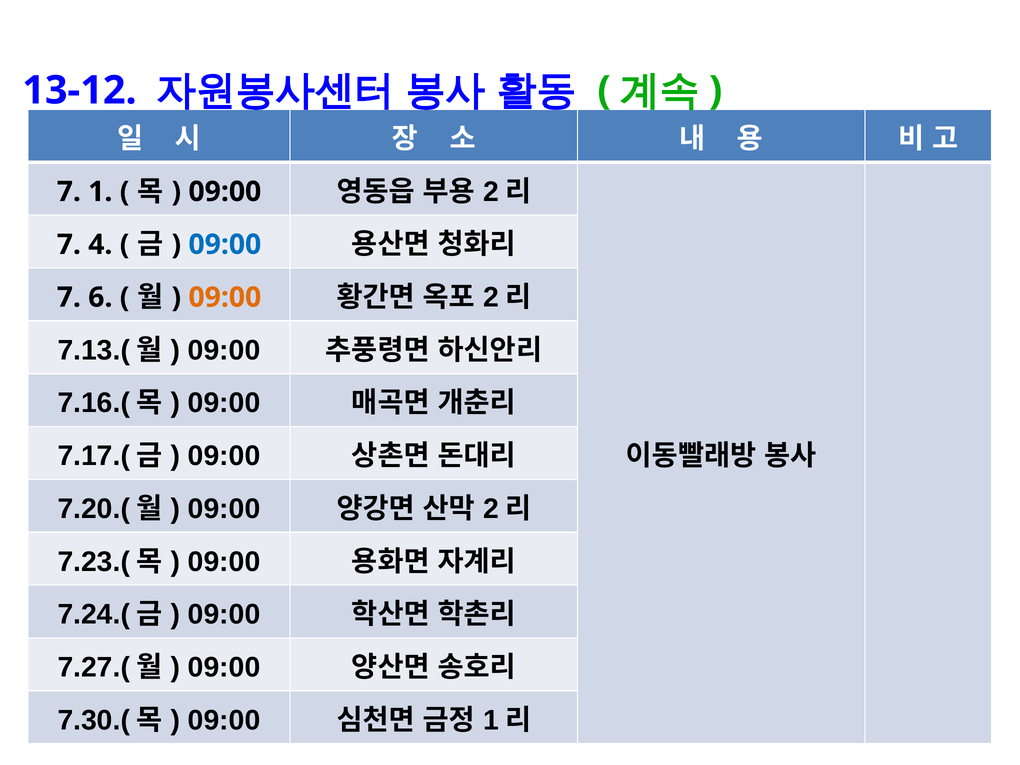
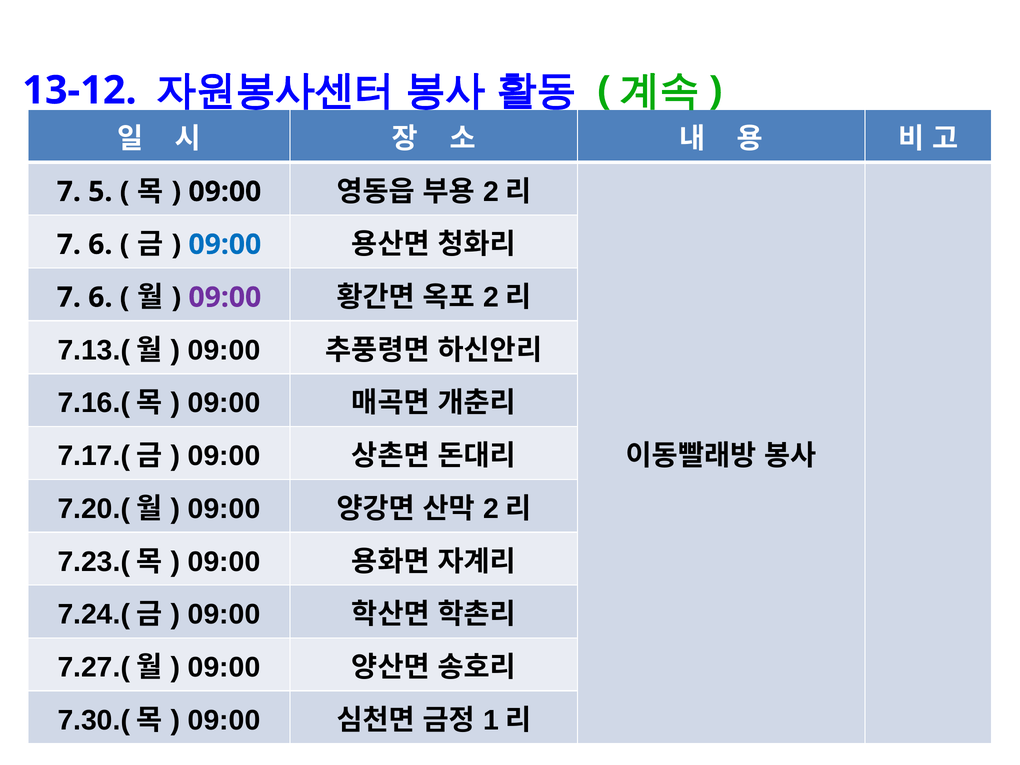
1: 1 -> 5
4 at (100, 245): 4 -> 6
09:00 at (225, 297) colour: orange -> purple
